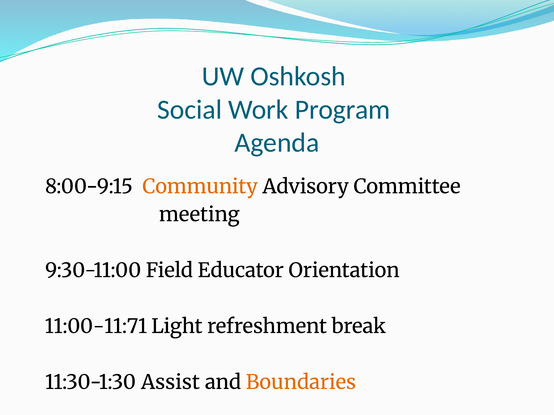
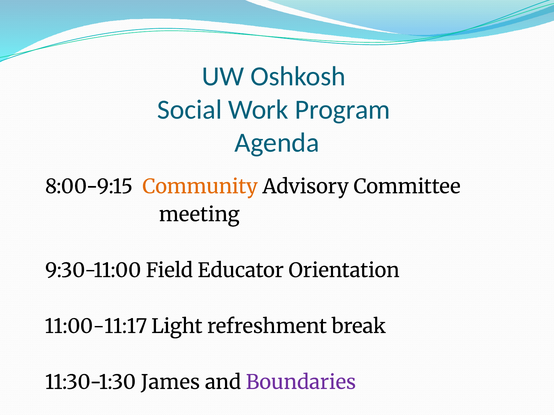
11:00-11:71: 11:00-11:71 -> 11:00-11:17
Assist: Assist -> James
Boundaries colour: orange -> purple
